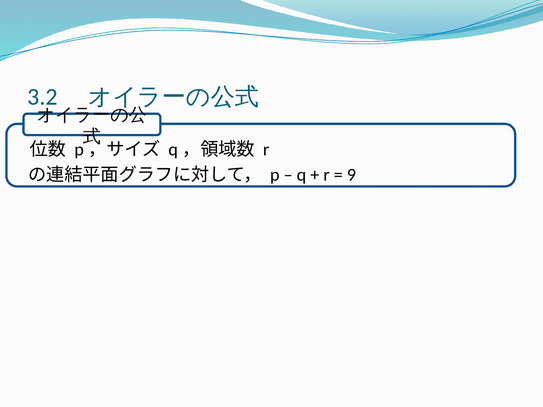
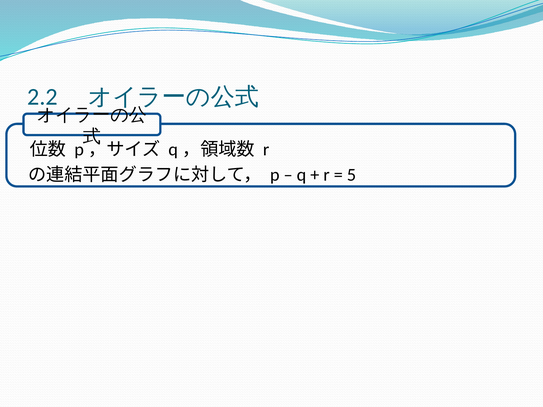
3.2: 3.2 -> 2.2
9: 9 -> 5
